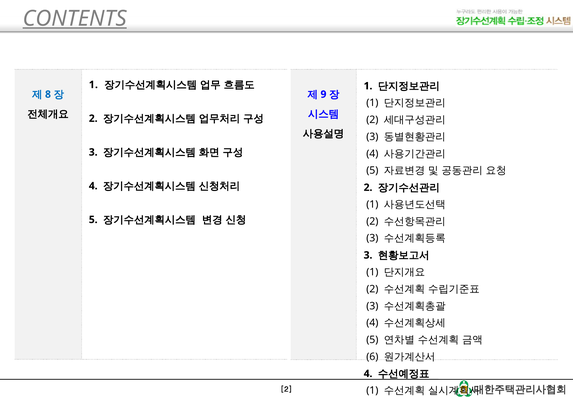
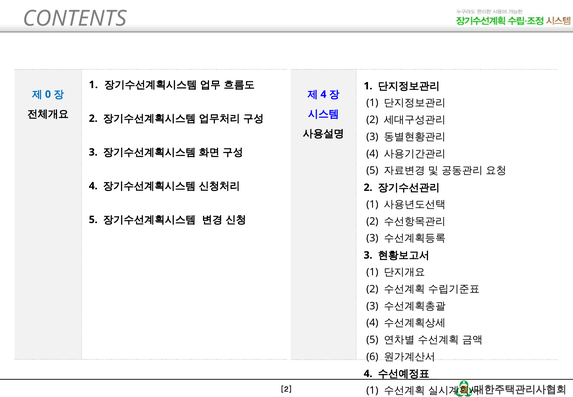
CONTENTS underline: present -> none
8: 8 -> 0
9 at (323, 94): 9 -> 4
